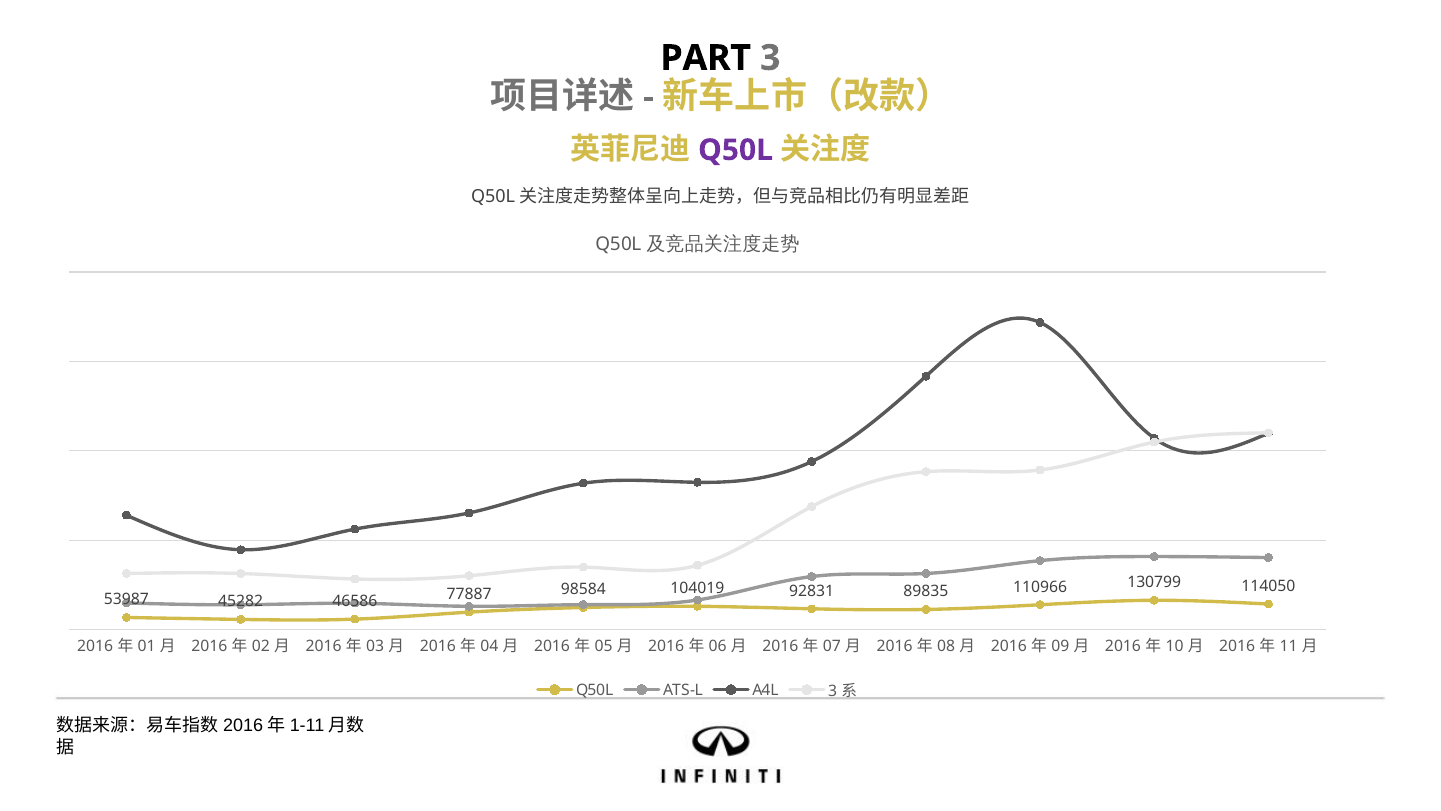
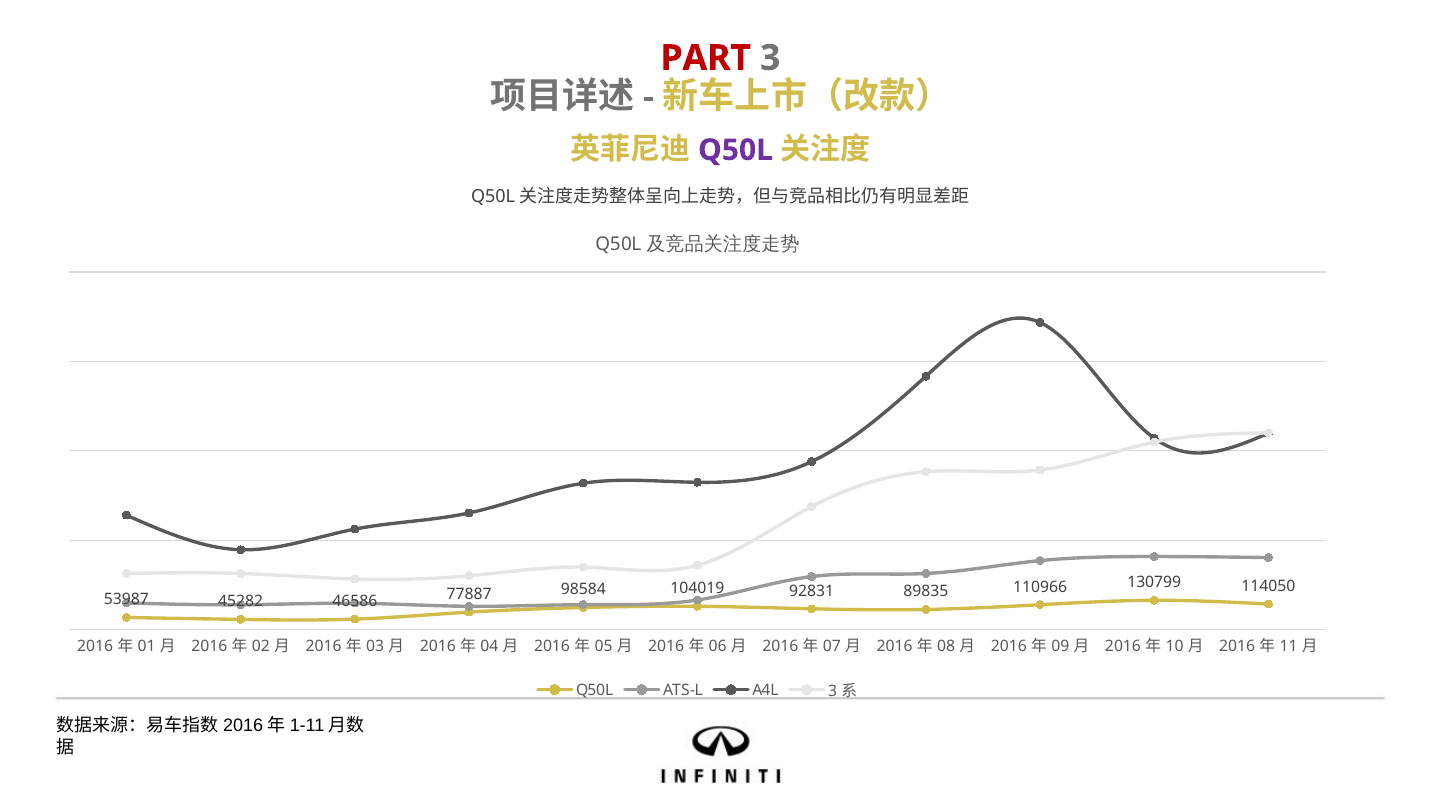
PART colour: black -> red
